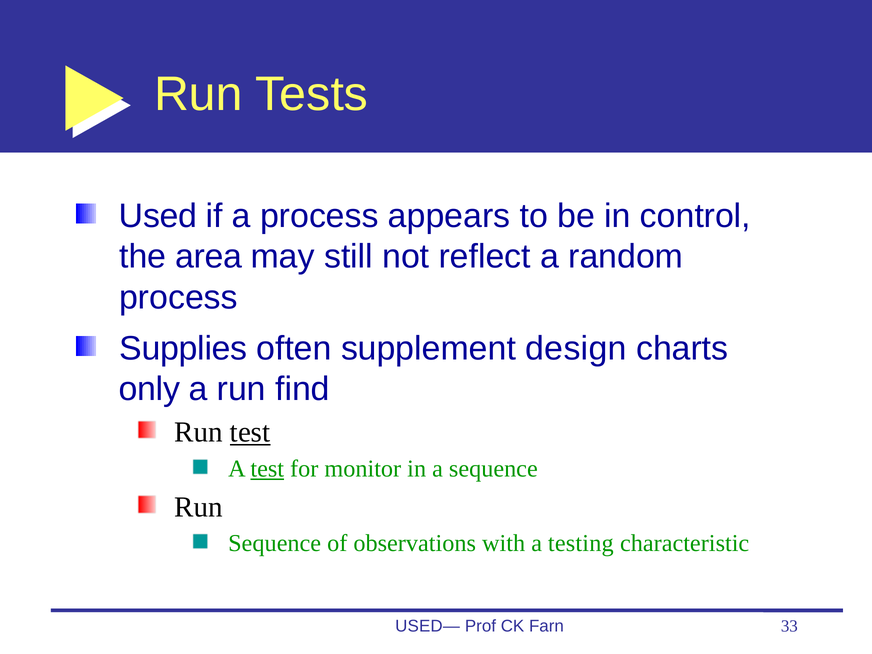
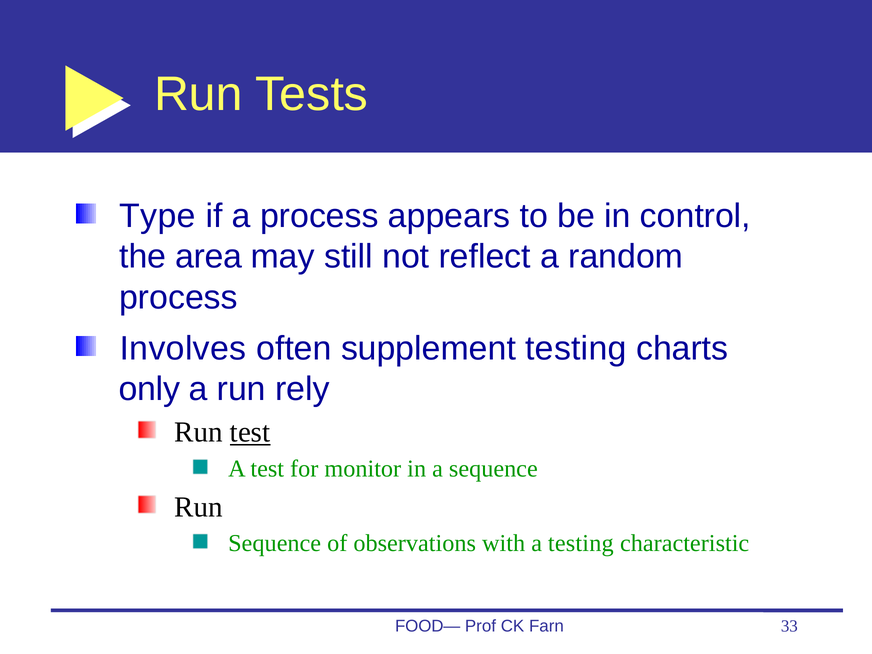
Used: Used -> Type
Supplies: Supplies -> Involves
supplement design: design -> testing
find: find -> rely
test at (267, 469) underline: present -> none
USED—: USED— -> FOOD—
